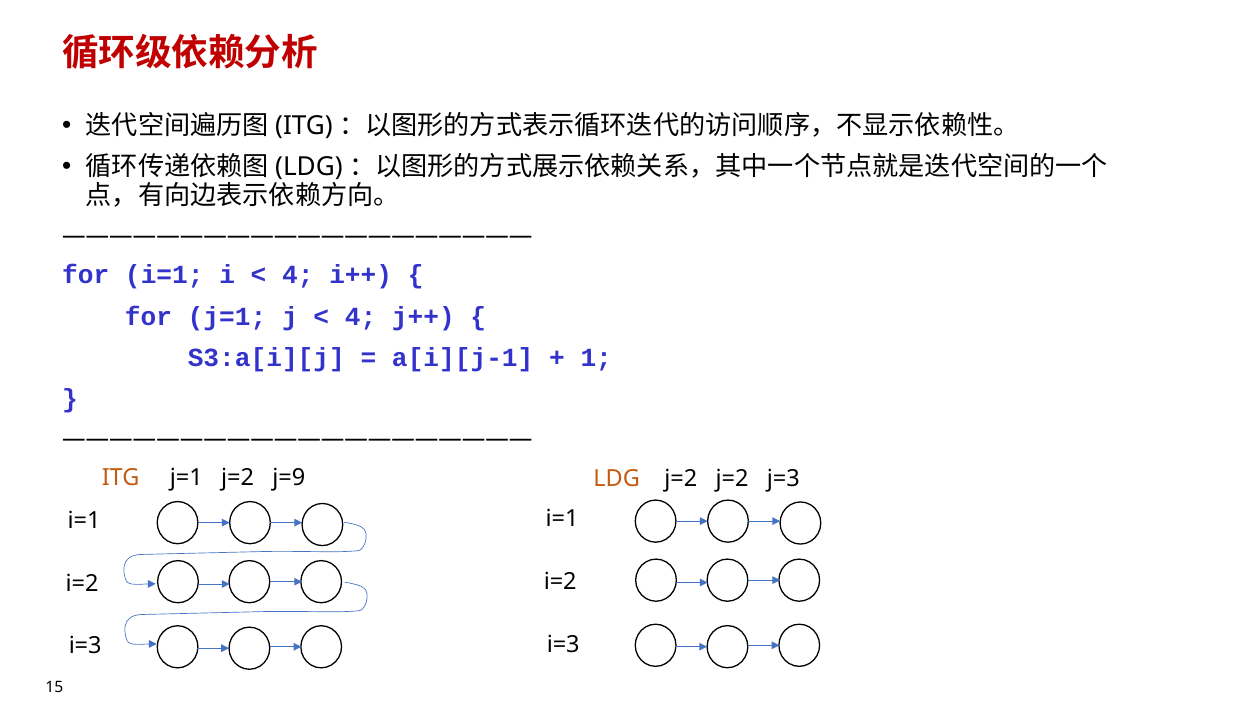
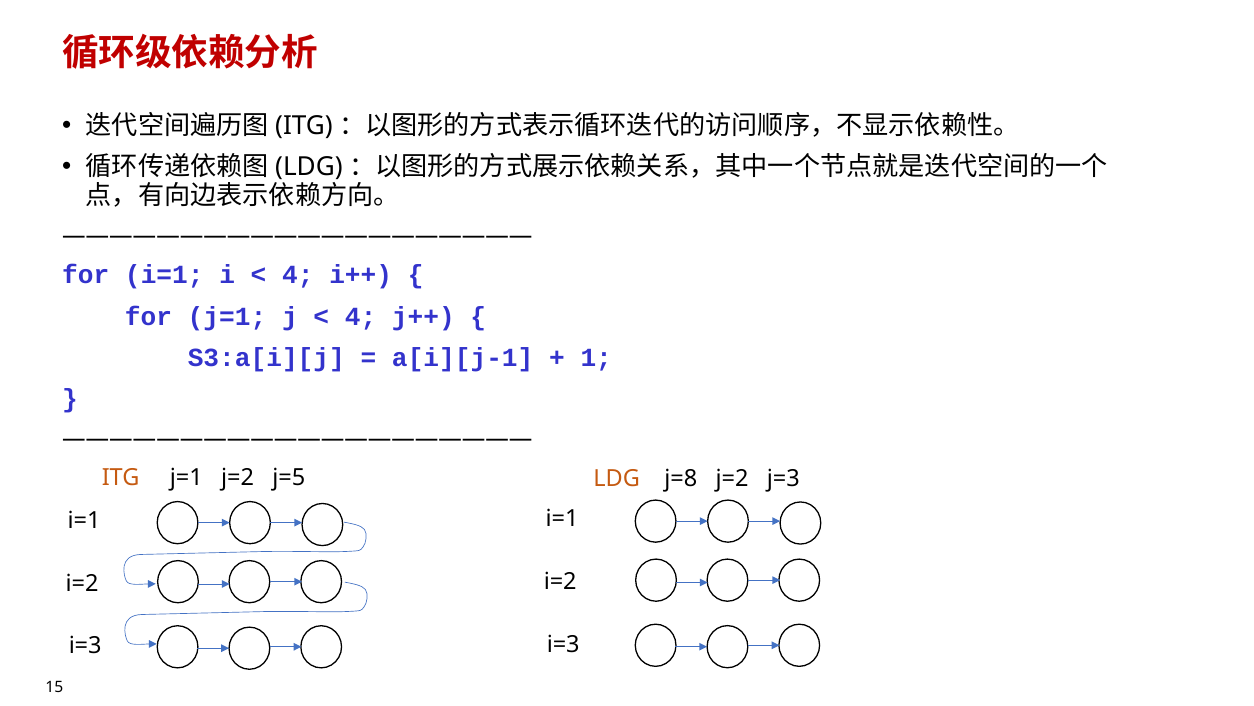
j=9: j=9 -> j=5
LDG j=2: j=2 -> j=8
